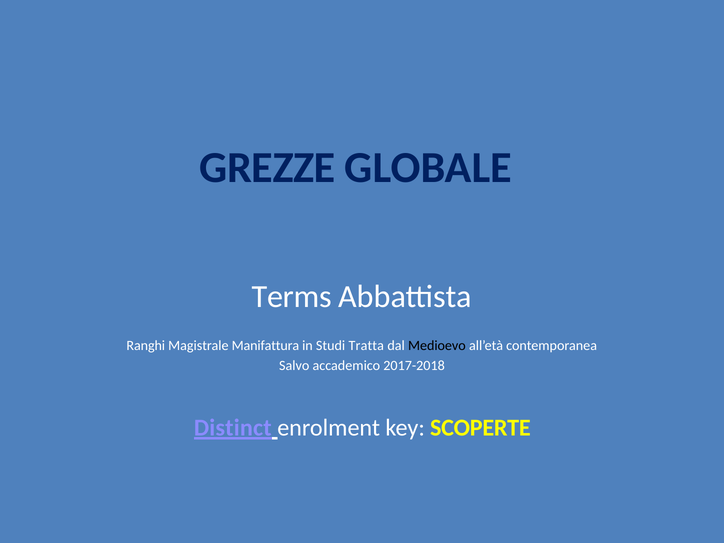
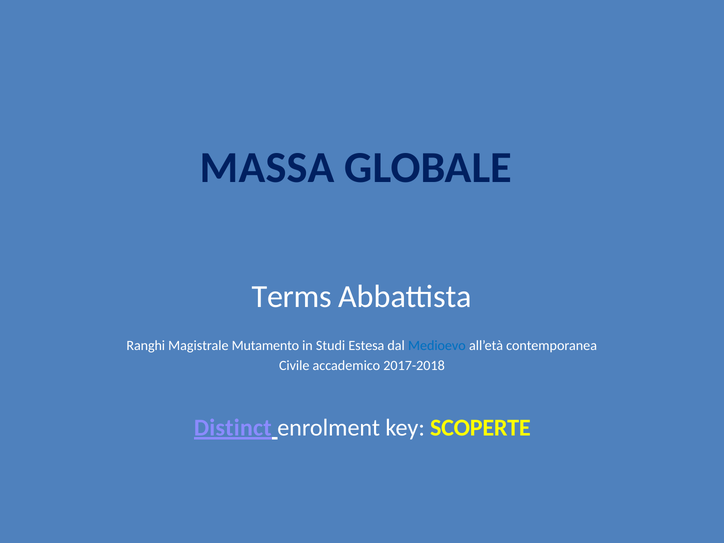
GREZZE: GREZZE -> MASSA
Manifattura: Manifattura -> Mutamento
Tratta: Tratta -> Estesa
Medioevo colour: black -> blue
Salvo: Salvo -> Civile
